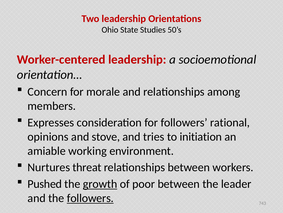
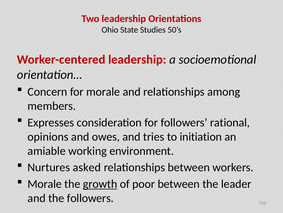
stove: stove -> owes
threat: threat -> asked
Pushed at (45, 183): Pushed -> Morale
followers at (90, 198) underline: present -> none
